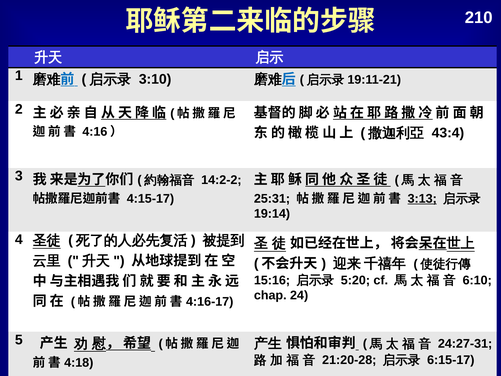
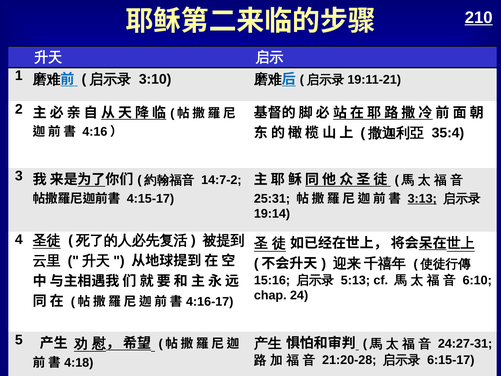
210 underline: none -> present
43:4: 43:4 -> 35:4
14:2-2: 14:2-2 -> 14:7-2
5:20: 5:20 -> 5:13
